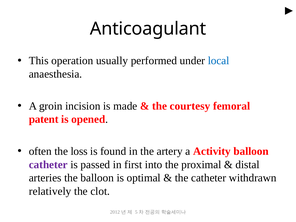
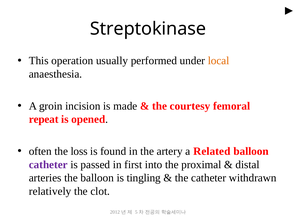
Anticoagulant: Anticoagulant -> Streptokinase
local colour: blue -> orange
patent: patent -> repeat
Activity: Activity -> Related
optimal: optimal -> tingling
